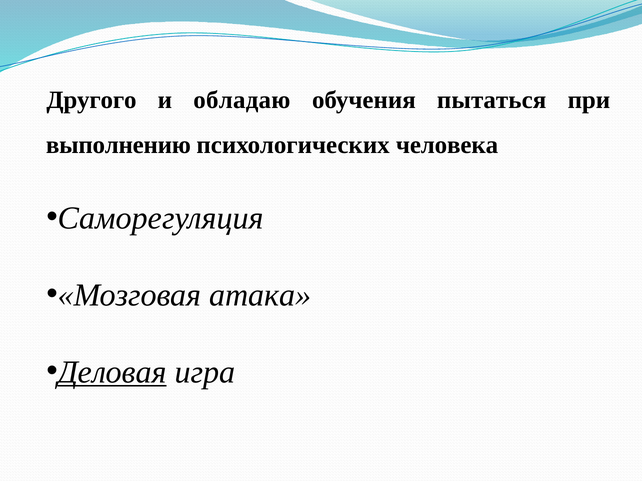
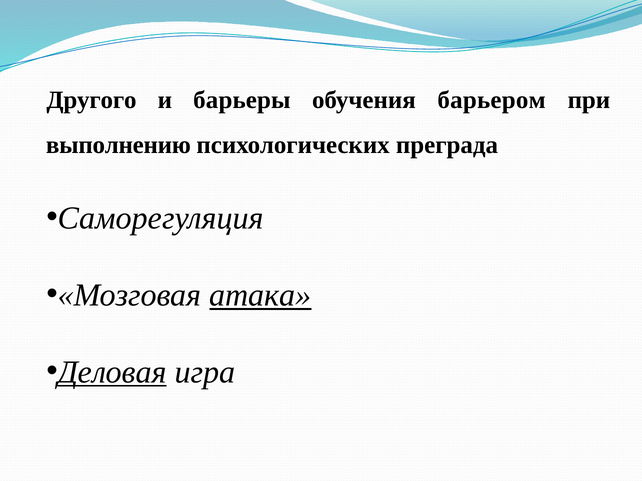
обладаю: обладаю -> барьеры
пытаться: пытаться -> барьером
человека: человека -> преграда
атака underline: none -> present
